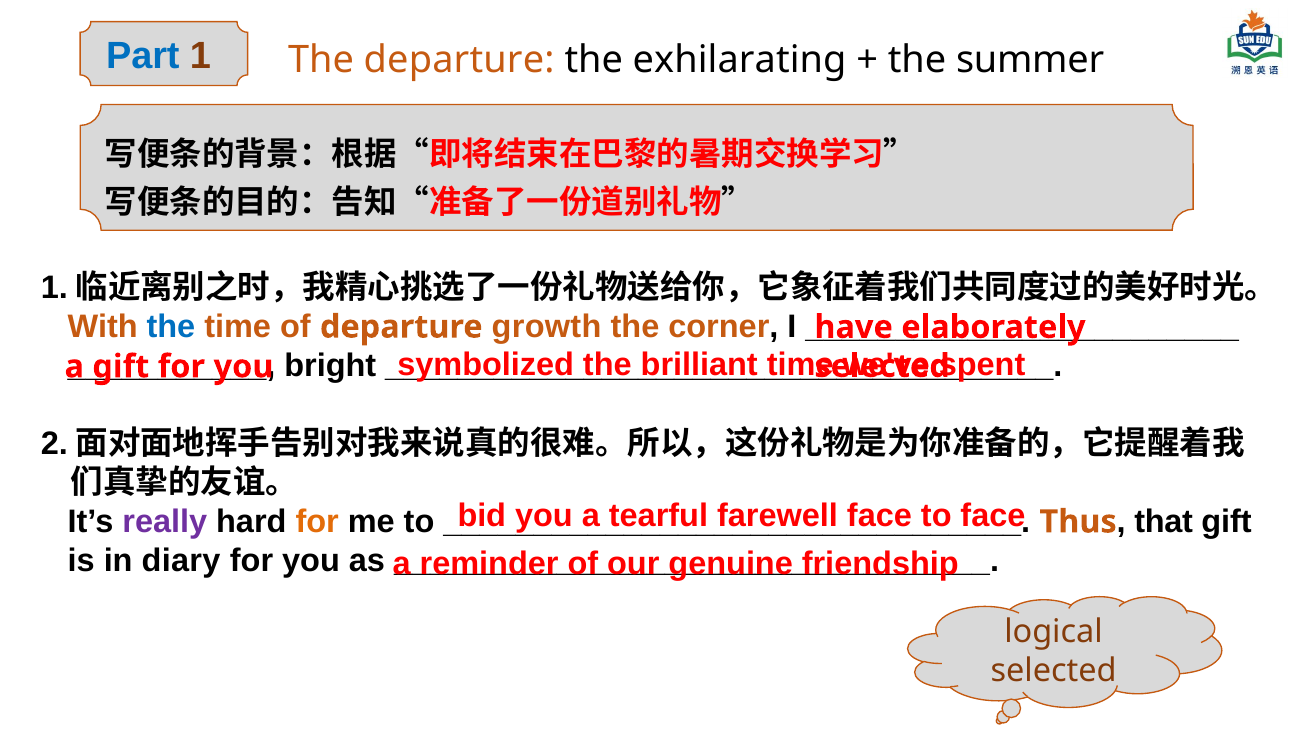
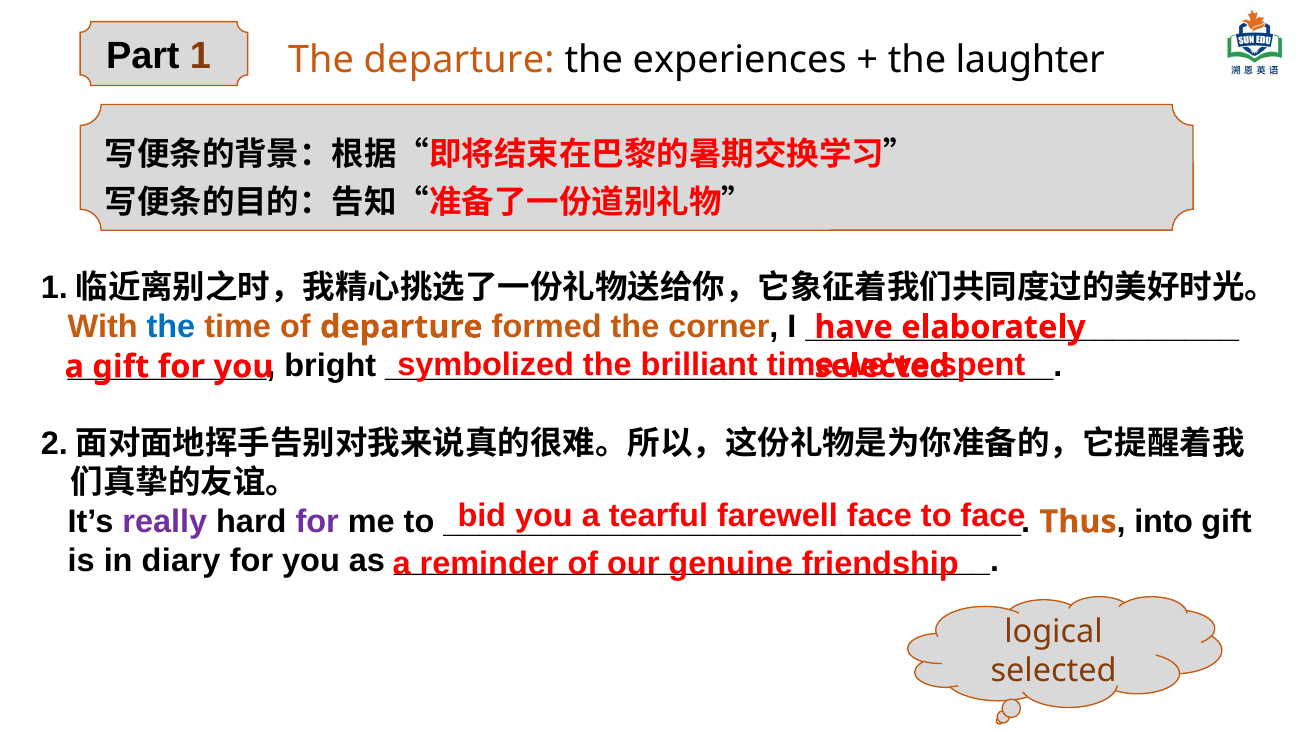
Part colour: blue -> black
exhilarating: exhilarating -> experiences
summer: summer -> laughter
growth: growth -> formed
for at (317, 522) colour: orange -> purple
that: that -> into
